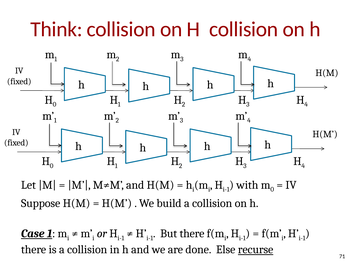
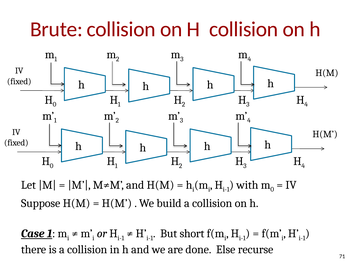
Think: Think -> Brute
But there: there -> short
recurse underline: present -> none
